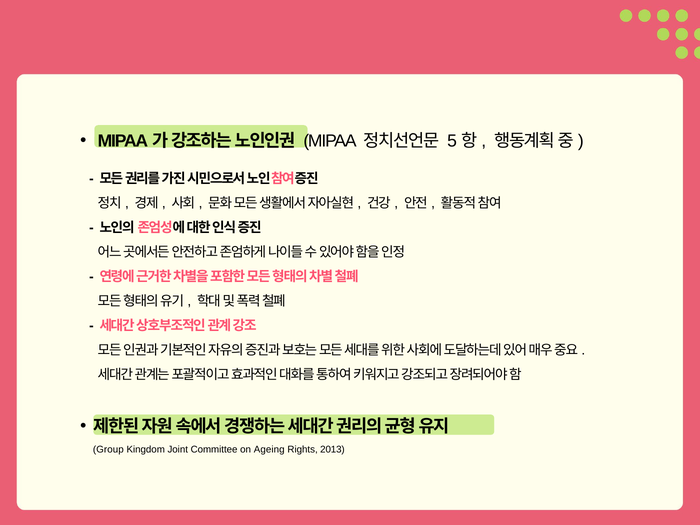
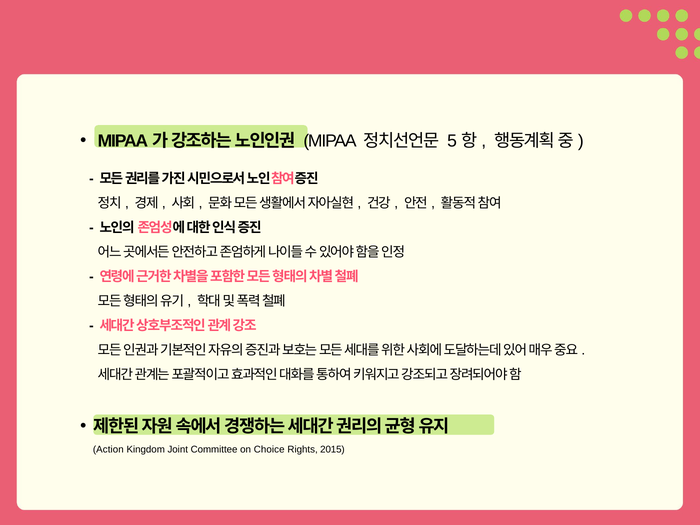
Group: Group -> Action
Ageing: Ageing -> Choice
2013: 2013 -> 2015
